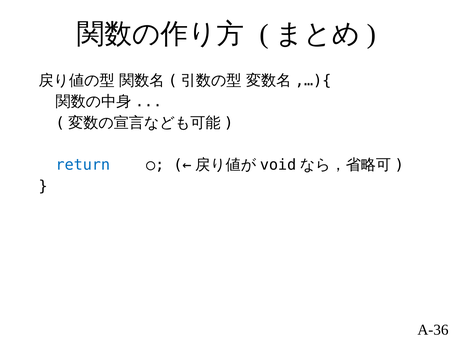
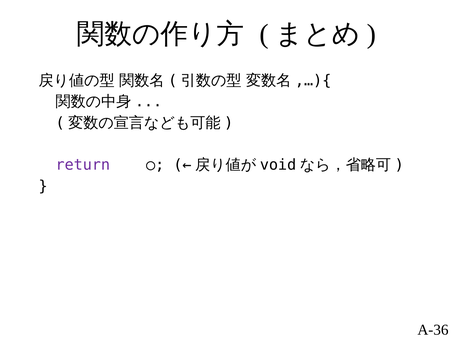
return colour: blue -> purple
